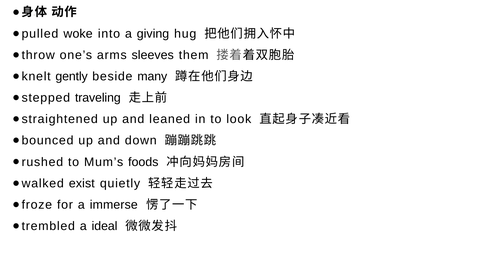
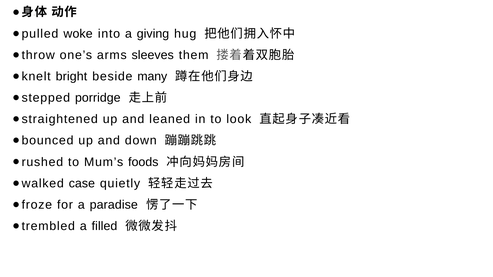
gently: gently -> bright
traveling: traveling -> porridge
exist: exist -> case
immerse: immerse -> paradise
ideal: ideal -> filled
